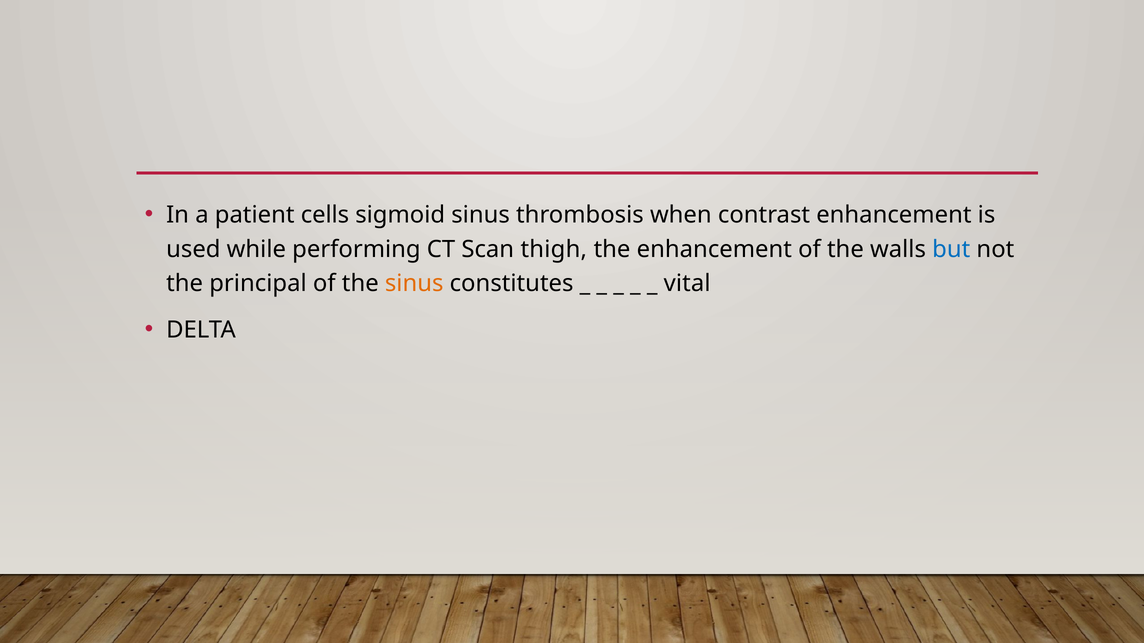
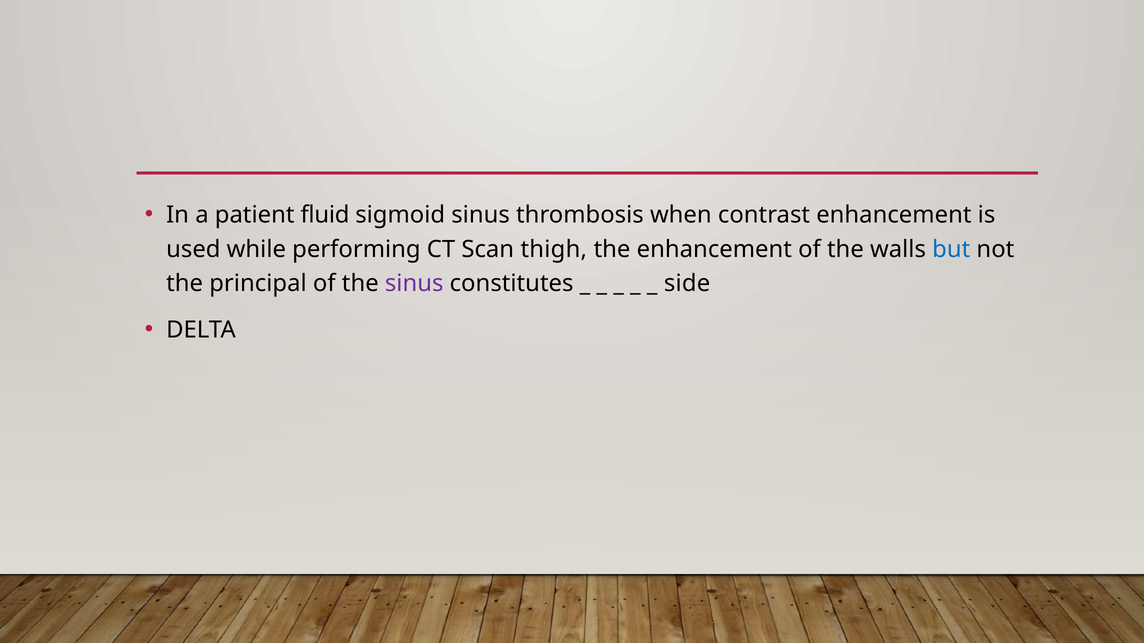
cells: cells -> fluid
sinus at (414, 284) colour: orange -> purple
vital: vital -> side
